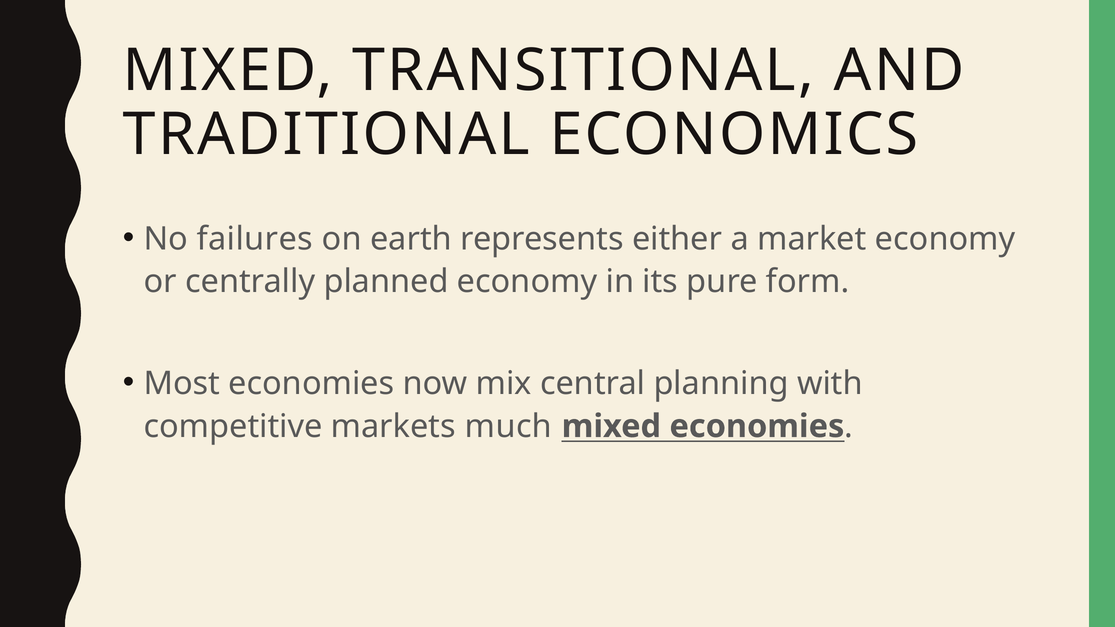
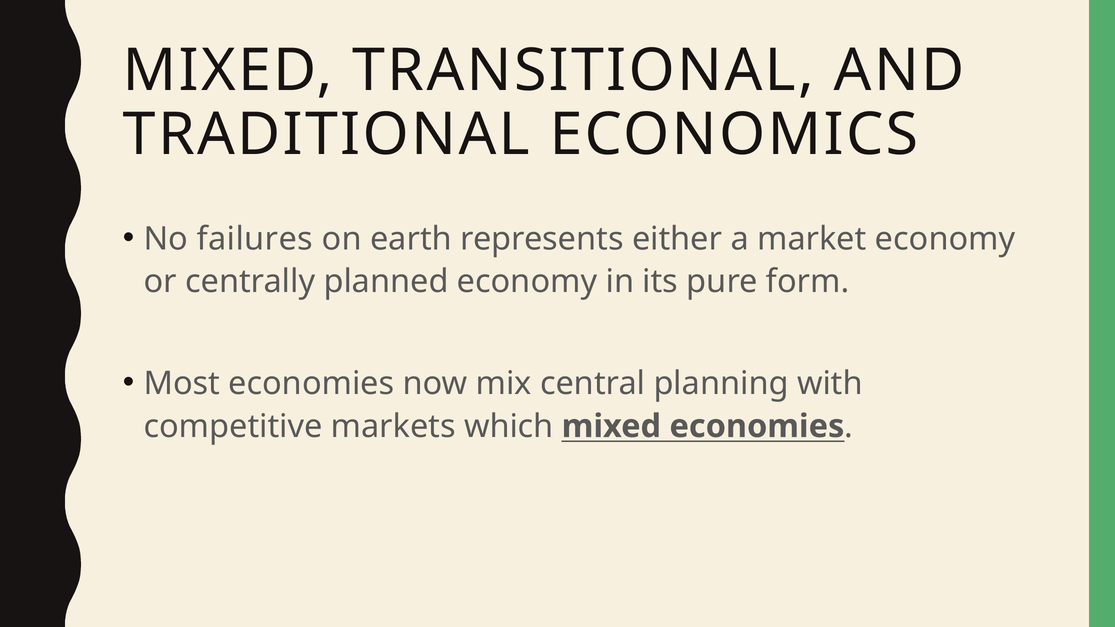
much: much -> which
